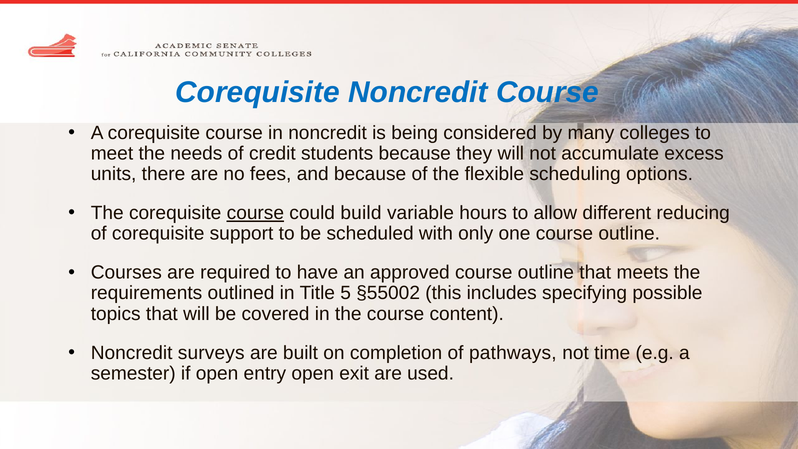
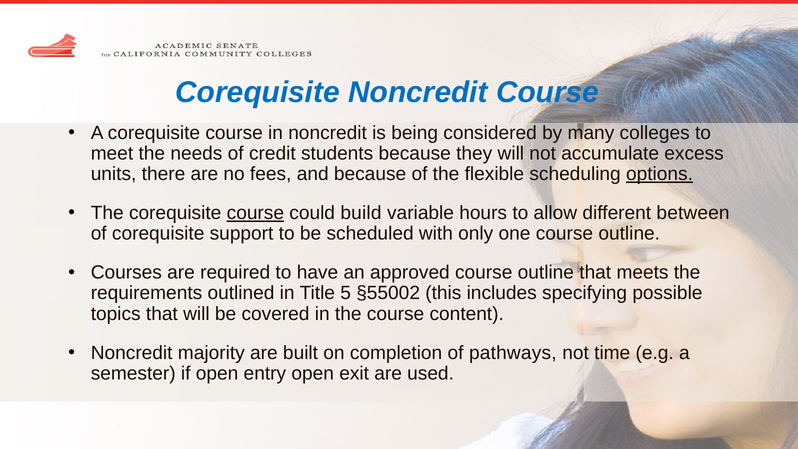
options underline: none -> present
reducing: reducing -> between
surveys: surveys -> majority
